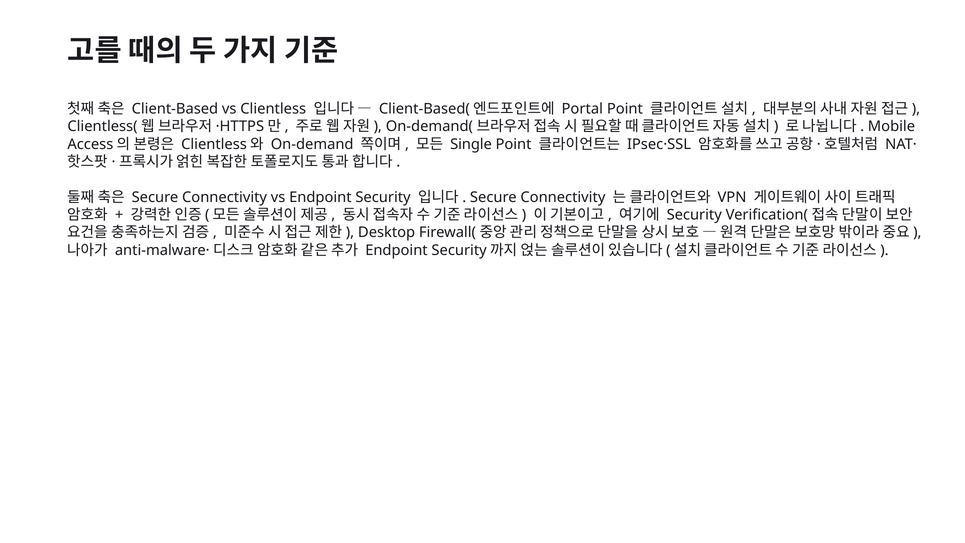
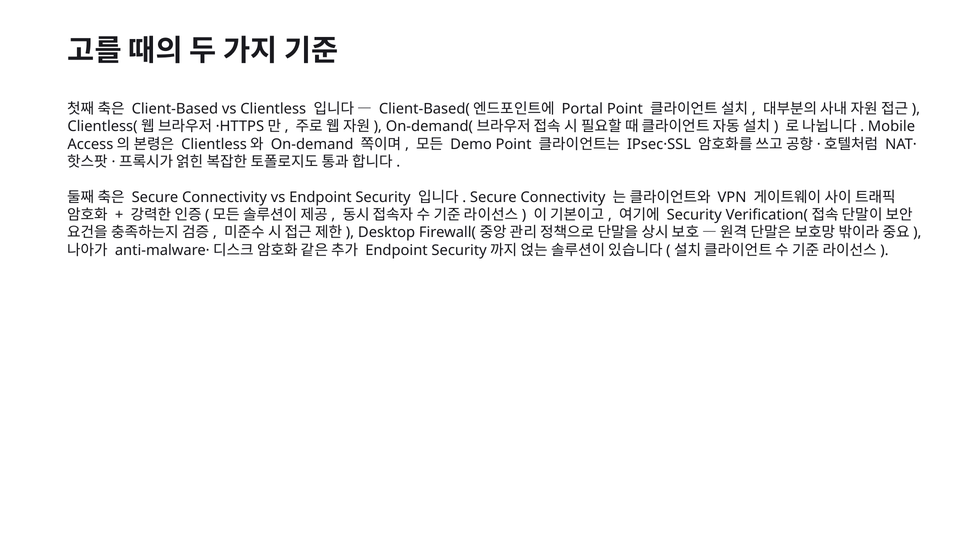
Single: Single -> Demo
